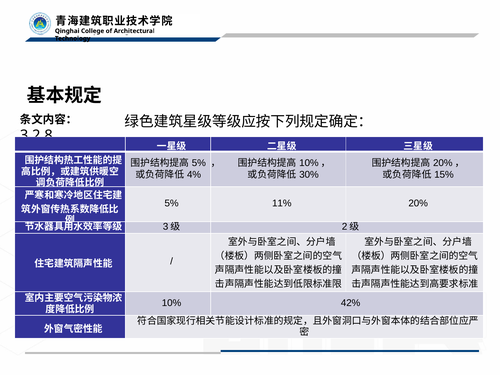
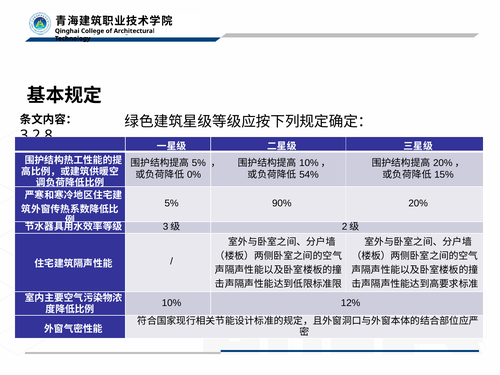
4%: 4% -> 0%
30%: 30% -> 54%
11%: 11% -> 90%
42%: 42% -> 12%
